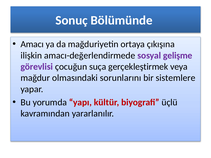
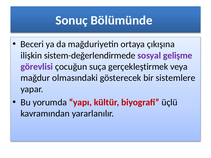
Amacı: Amacı -> Beceri
amacı-değerlendirmede: amacı-değerlendirmede -> sistem-değerlendirmede
sorunlarını: sorunlarını -> gösterecek
